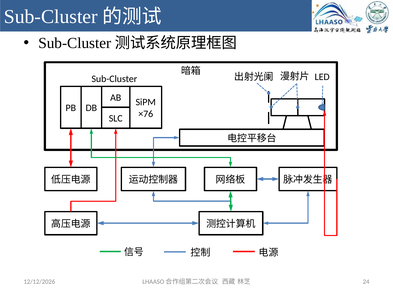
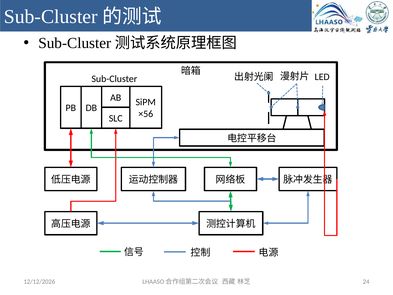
×76: ×76 -> ×56
